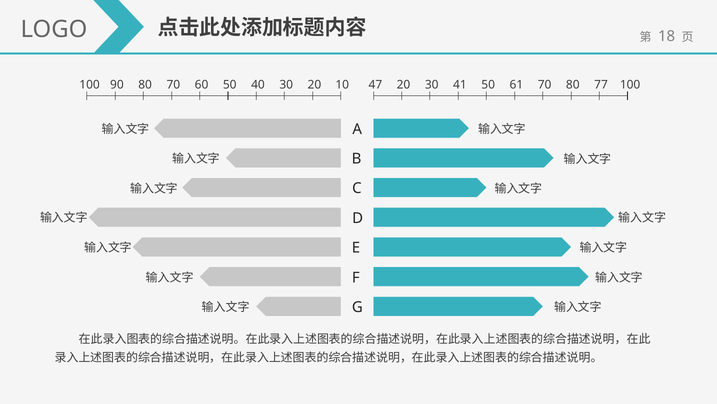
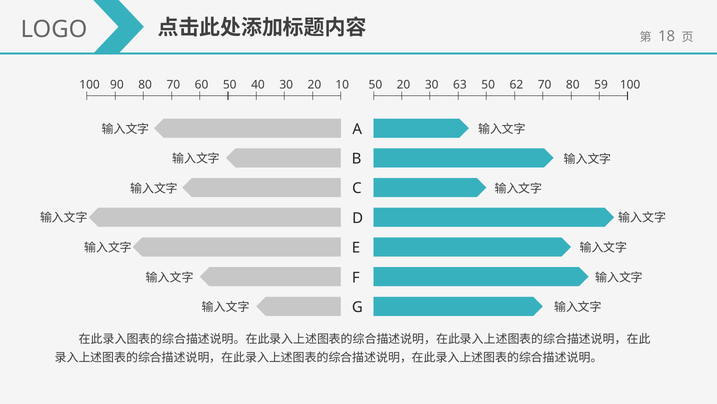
100 47: 47 -> 50
41: 41 -> 63
61: 61 -> 62
77: 77 -> 59
